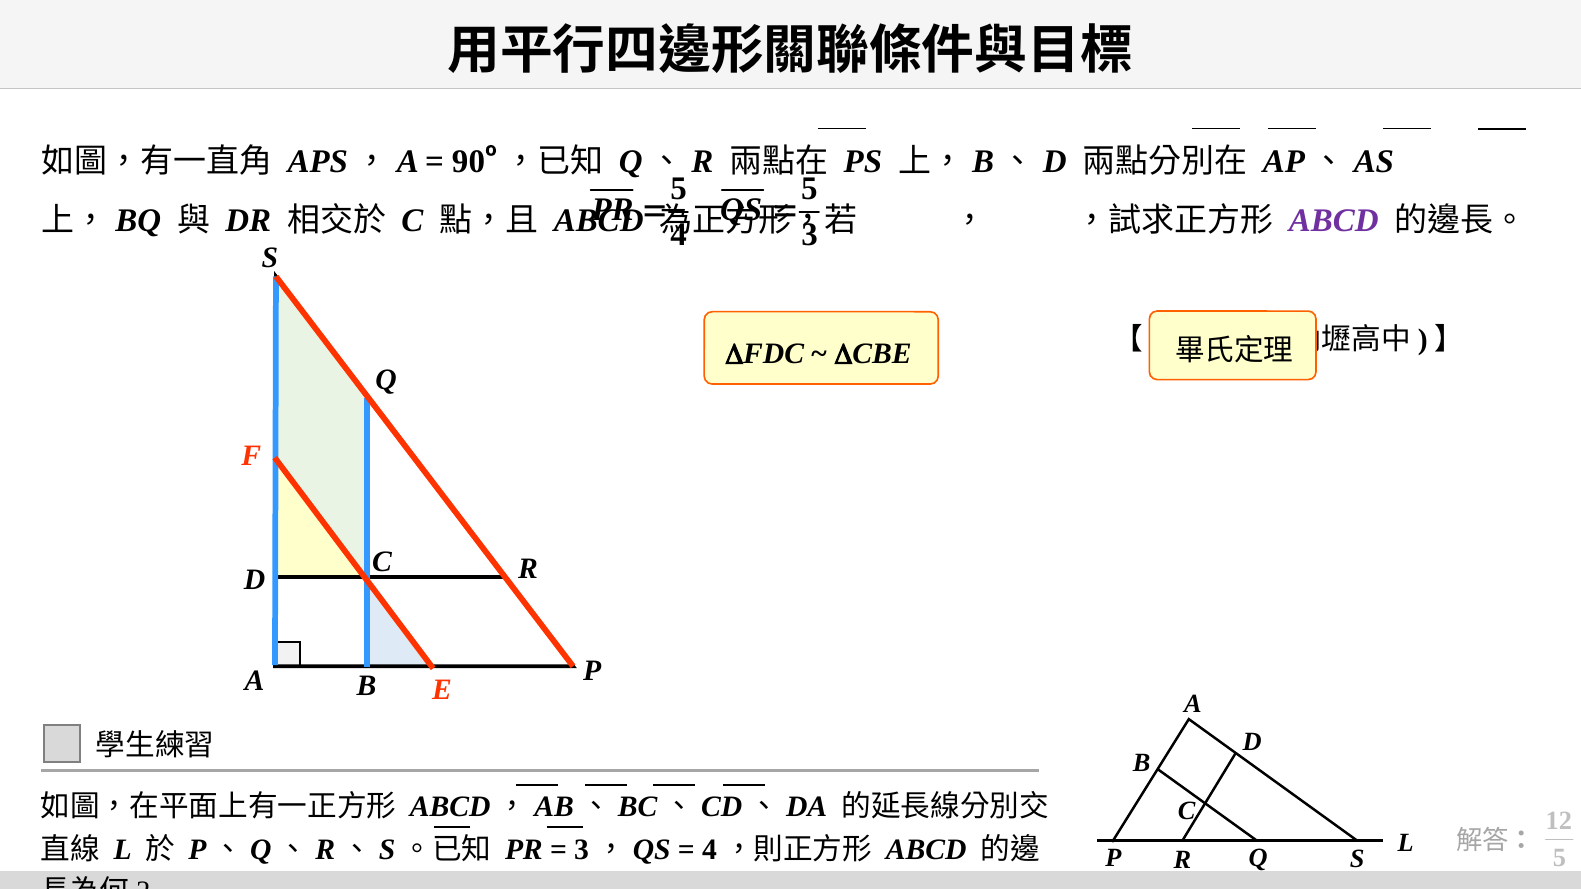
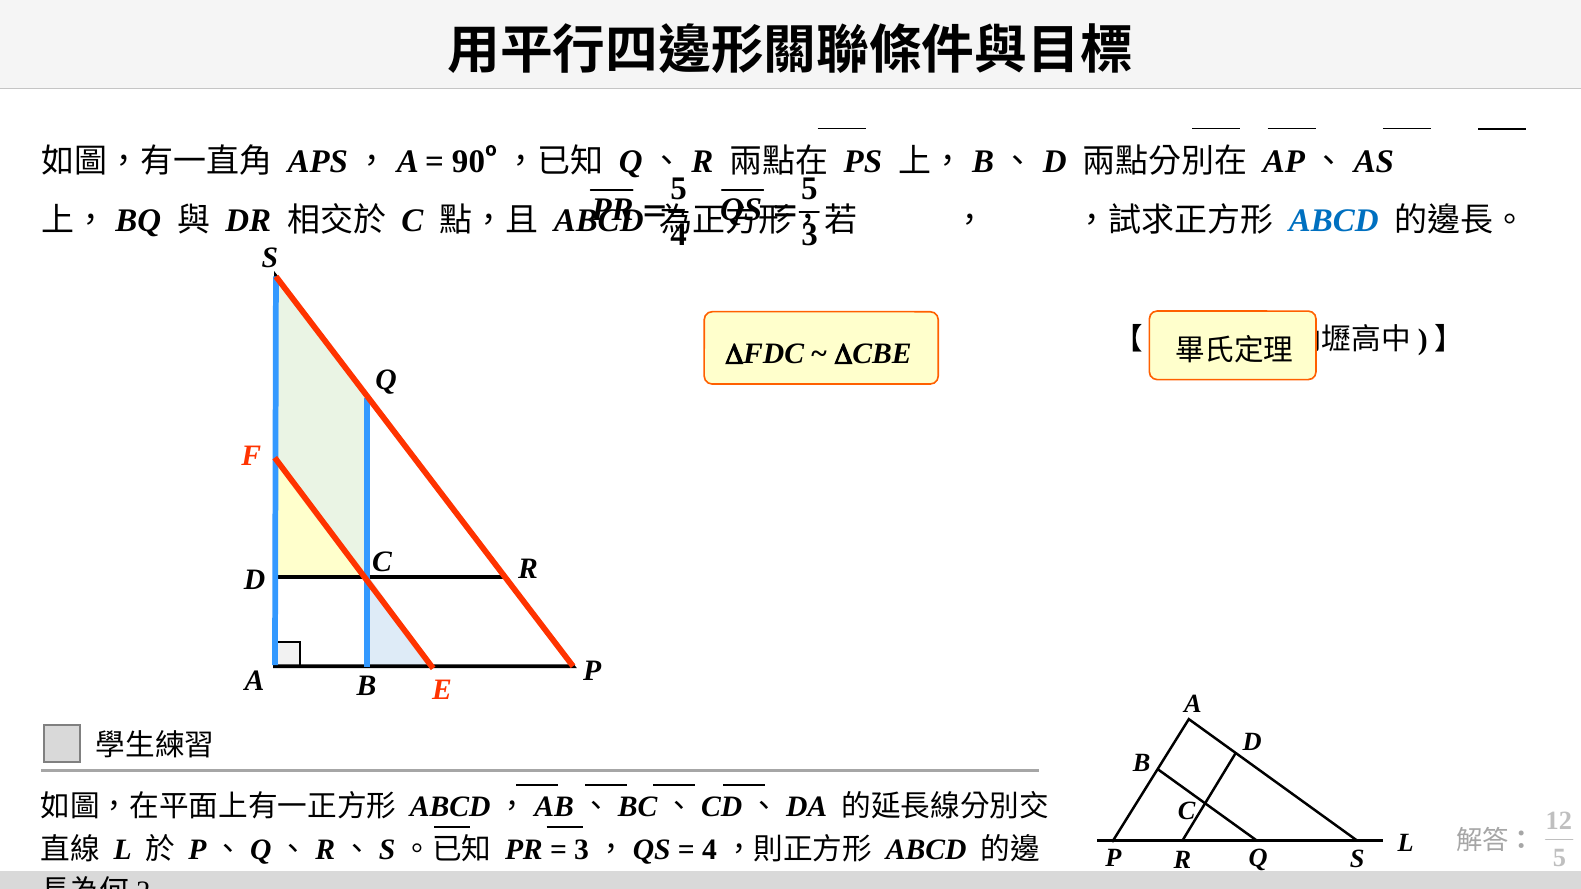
ABCD at (1334, 221) colour: purple -> blue
